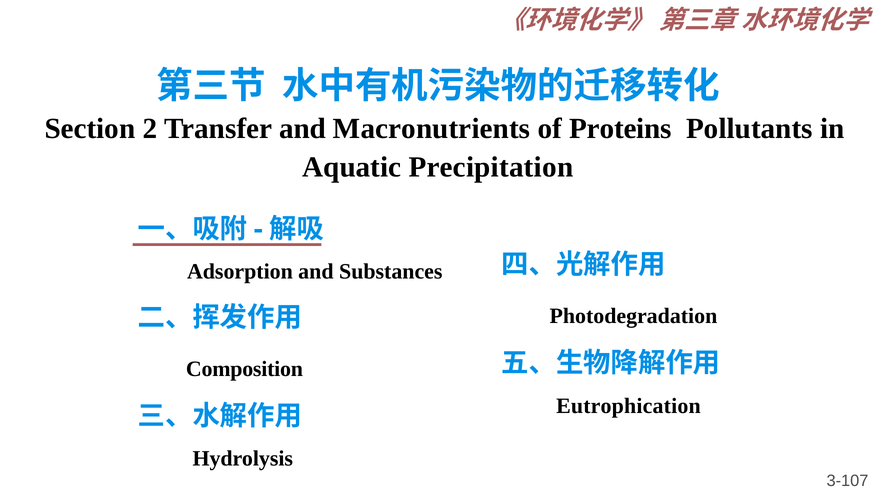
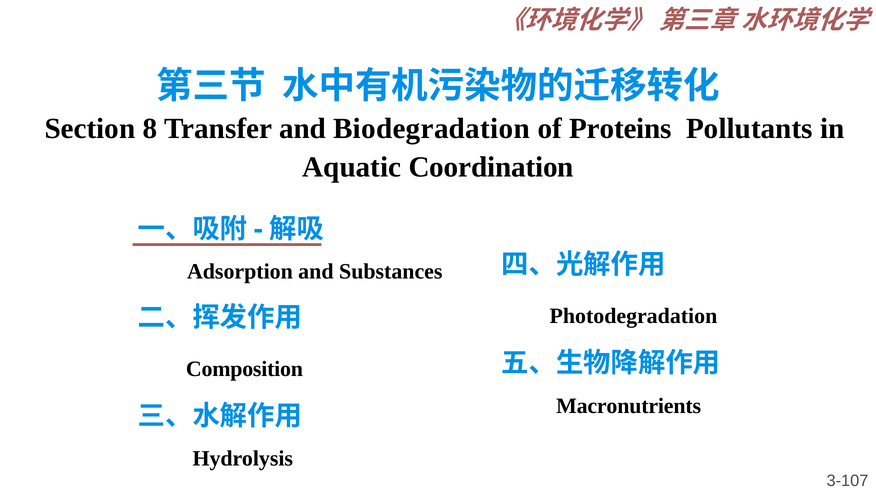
2: 2 -> 8
Macronutrients: Macronutrients -> Biodegradation
Precipitation: Precipitation -> Coordination
Eutrophication: Eutrophication -> Macronutrients
